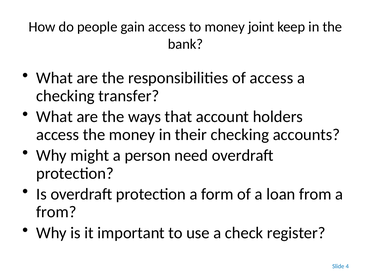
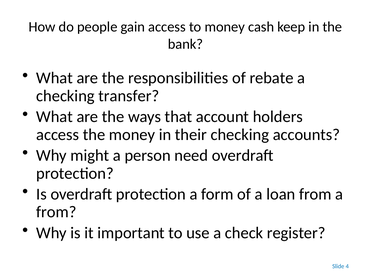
joint: joint -> cash
of access: access -> rebate
